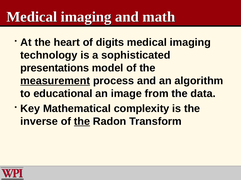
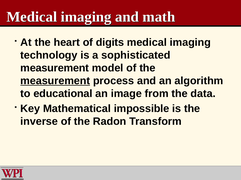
presentations at (55, 68): presentations -> measurement
complexity: complexity -> impossible
the at (82, 122) underline: present -> none
